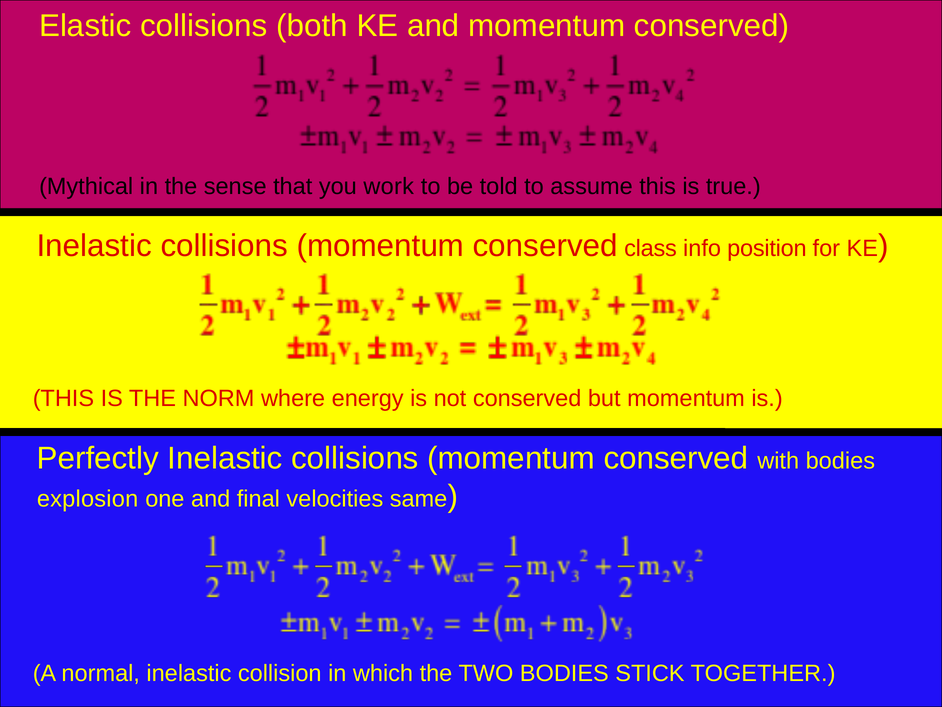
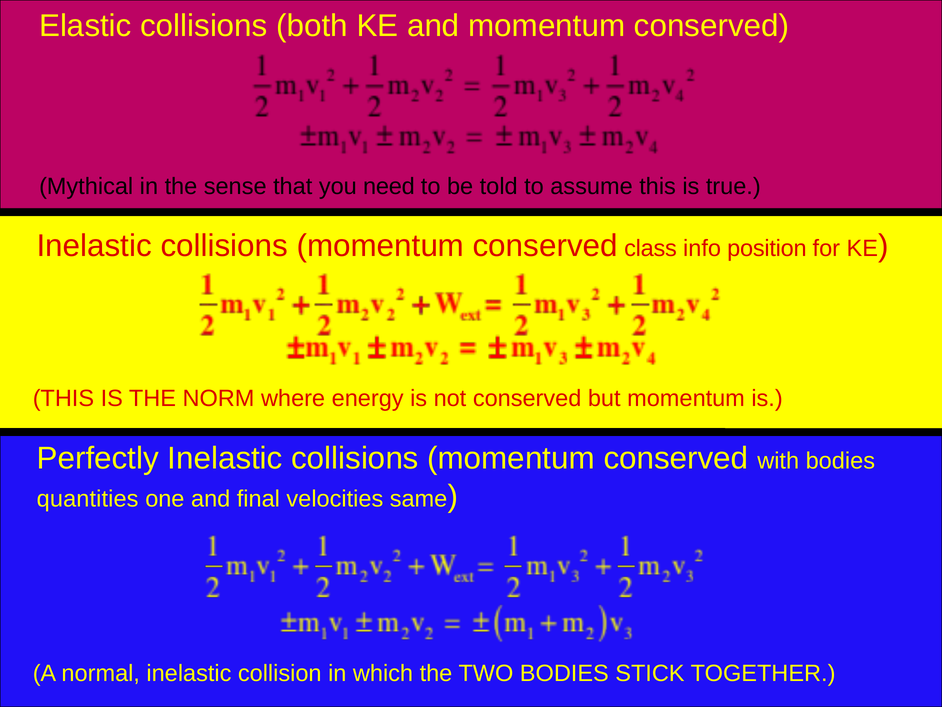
work: work -> need
explosion: explosion -> quantities
